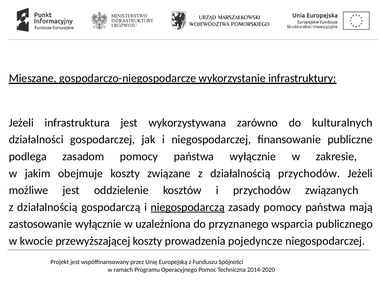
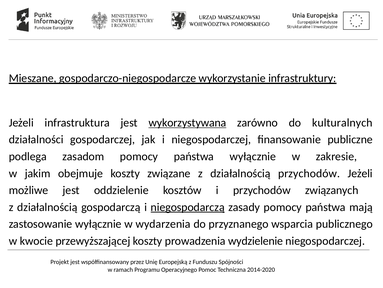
wykorzystywana underline: none -> present
uzależniona: uzależniona -> wydarzenia
pojedyncze: pojedyncze -> wydzielenie
